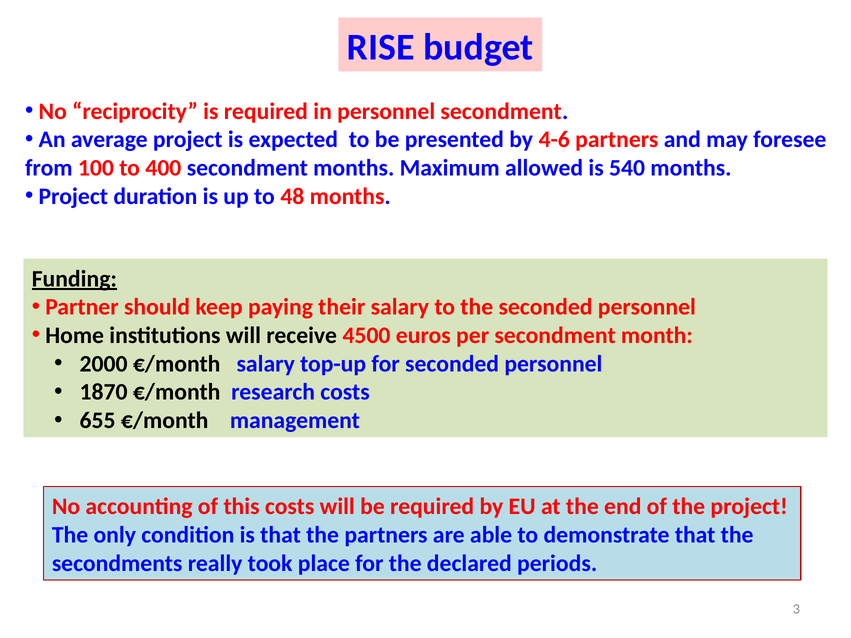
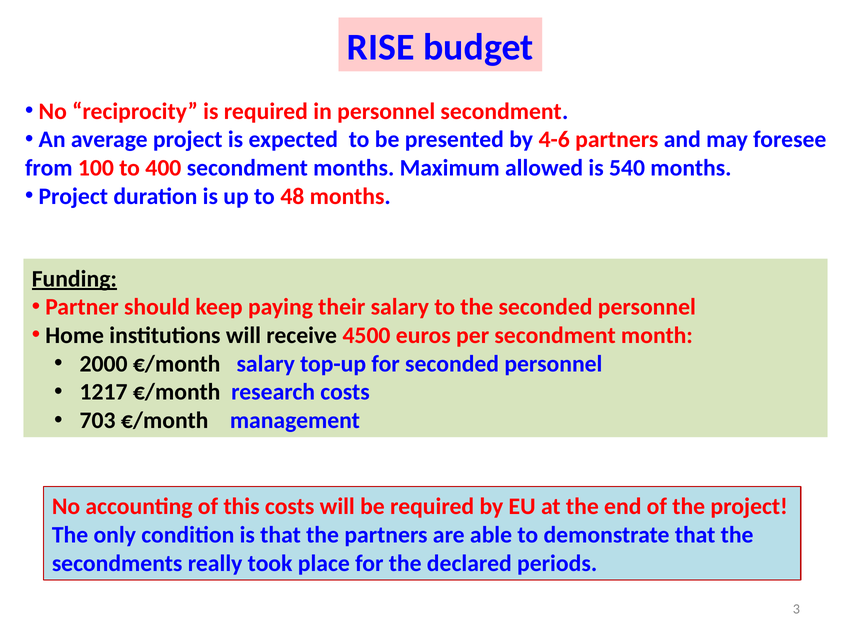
1870: 1870 -> 1217
655: 655 -> 703
